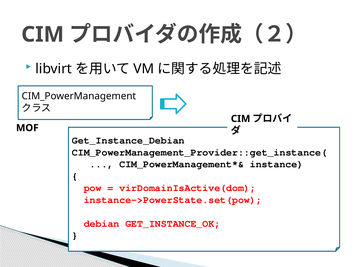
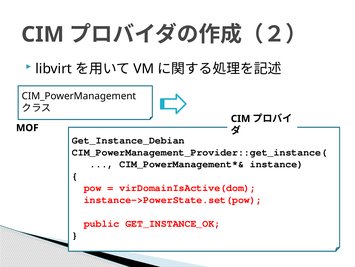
debian: debian -> public
